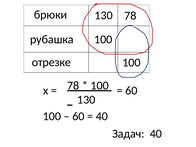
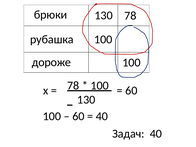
отрезке: отрезке -> дороже
